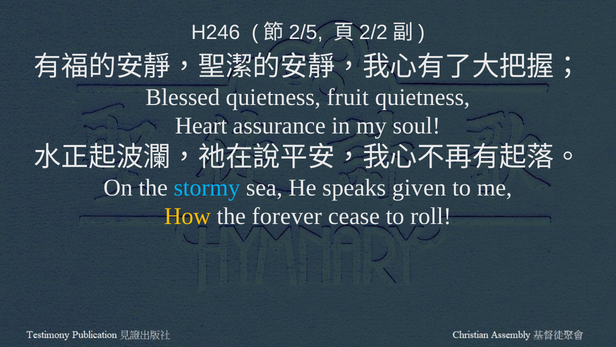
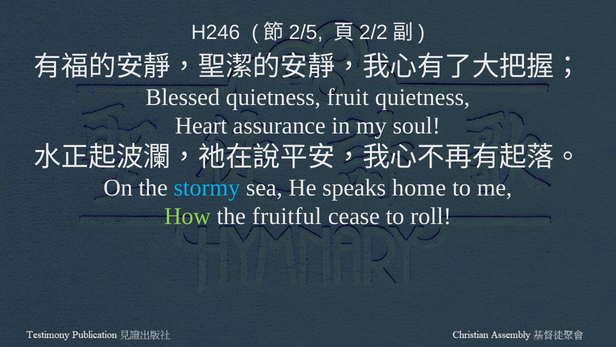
given: given -> home
How colour: yellow -> light green
forever: forever -> fruitful
